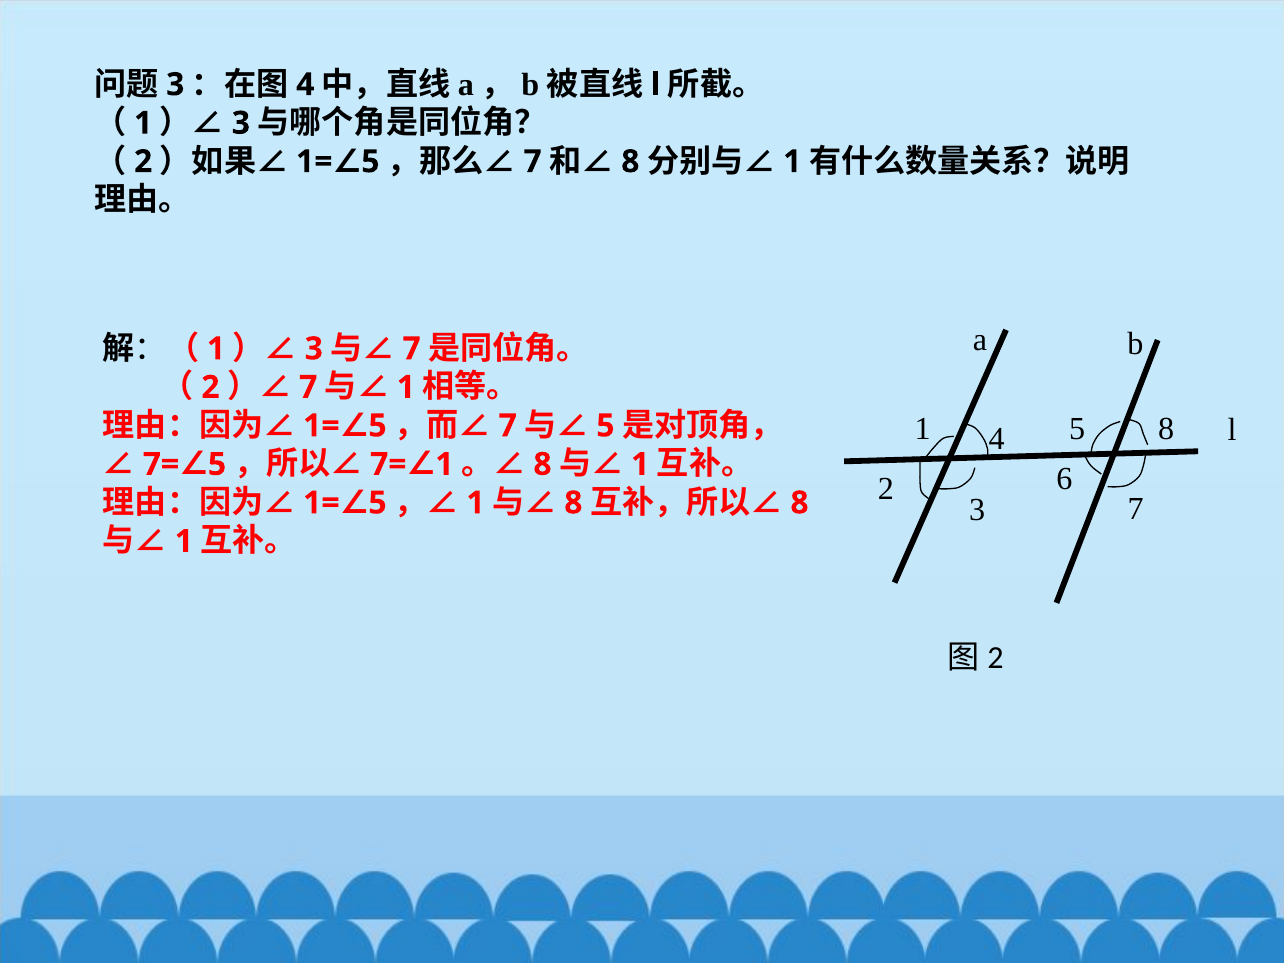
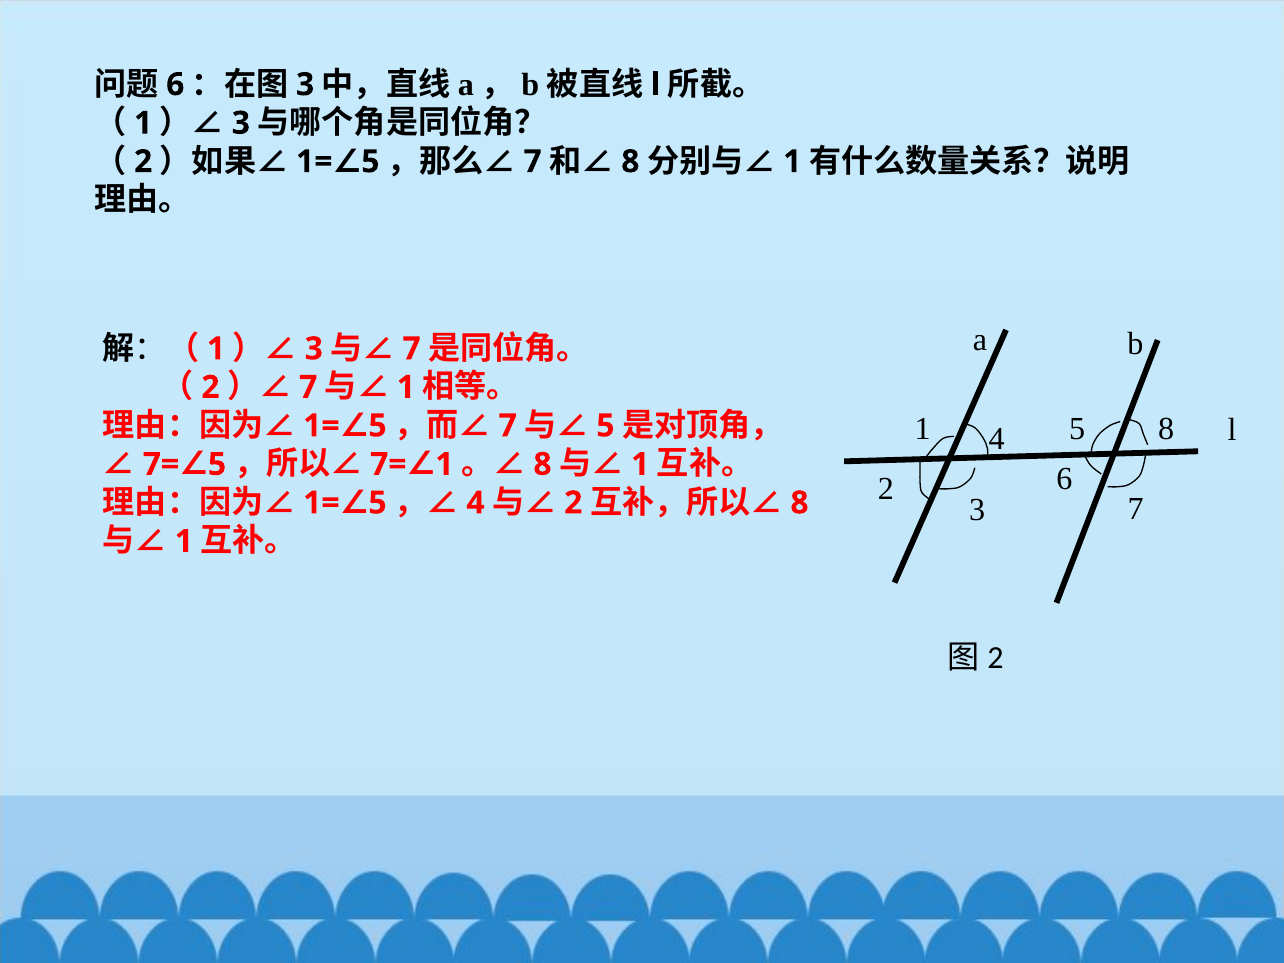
3 at (175, 85): 3 -> 6
4 at (305, 85): 4 -> 3
1 at (476, 503): 1 -> 4
8 at (573, 503): 8 -> 2
